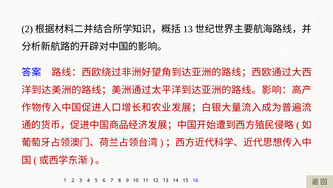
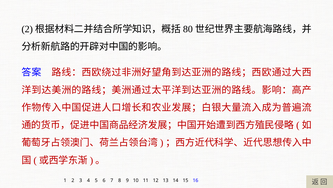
13 at (188, 29): 13 -> 80
